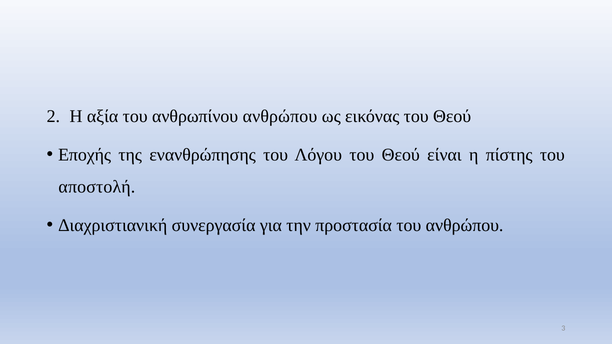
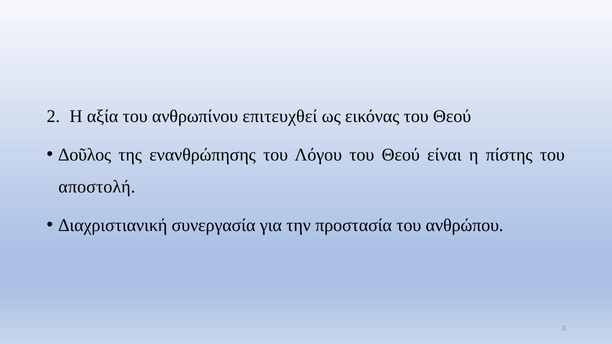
ανθρωπίνου ανθρώπου: ανθρώπου -> επιτευχθεί
Εποχής: Εποχής -> Δοῦλος
